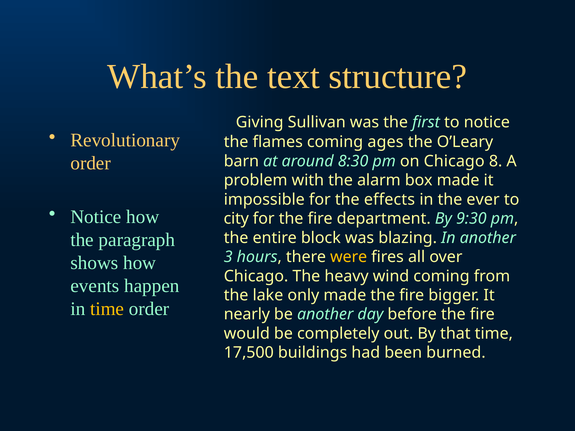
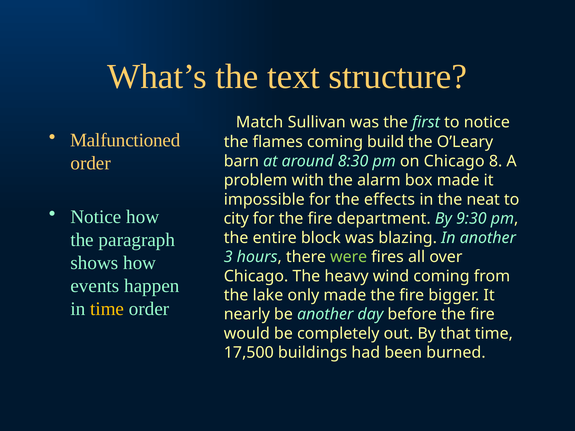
Giving: Giving -> Match
Revolutionary: Revolutionary -> Malfunctioned
ages: ages -> build
ever: ever -> neat
were colour: yellow -> light green
